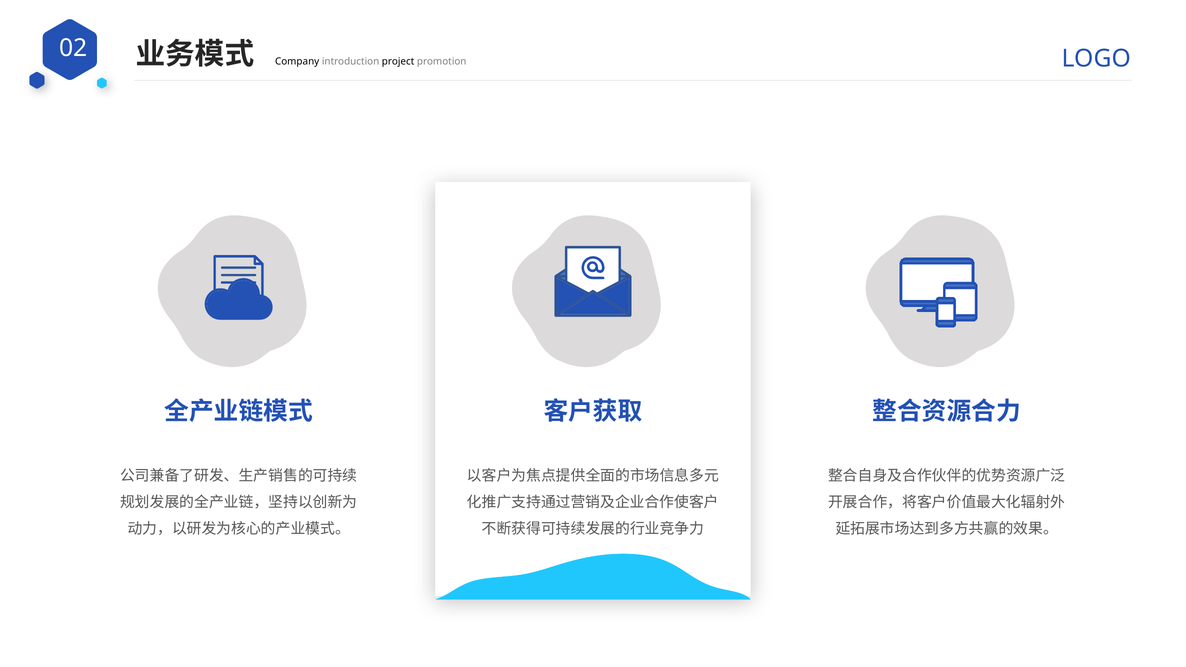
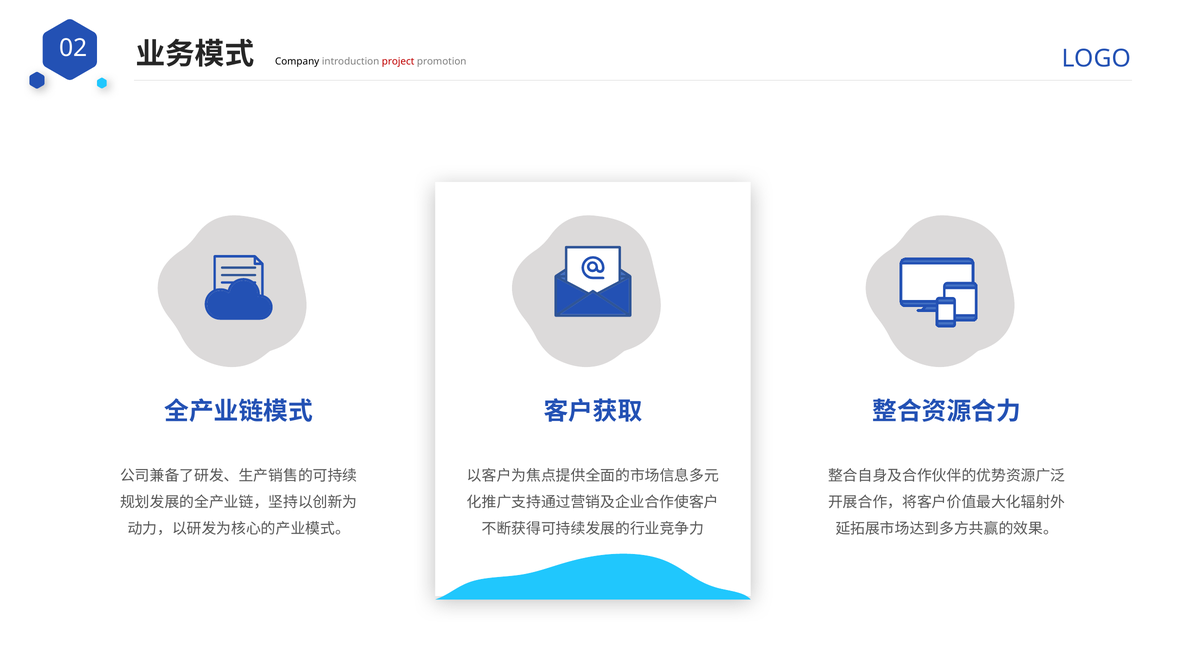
project colour: black -> red
